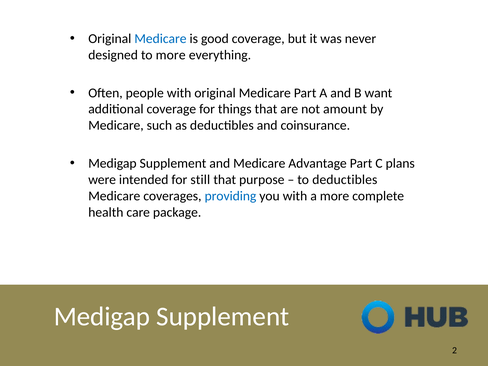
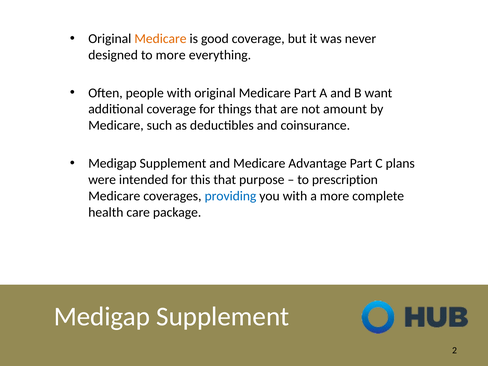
Medicare at (160, 39) colour: blue -> orange
still: still -> this
to deductibles: deductibles -> prescription
